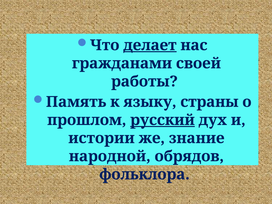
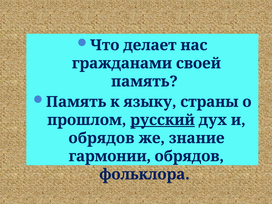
делает underline: present -> none
работы at (145, 81): работы -> память
истории at (101, 138): истории -> обрядов
народной: народной -> гармонии
